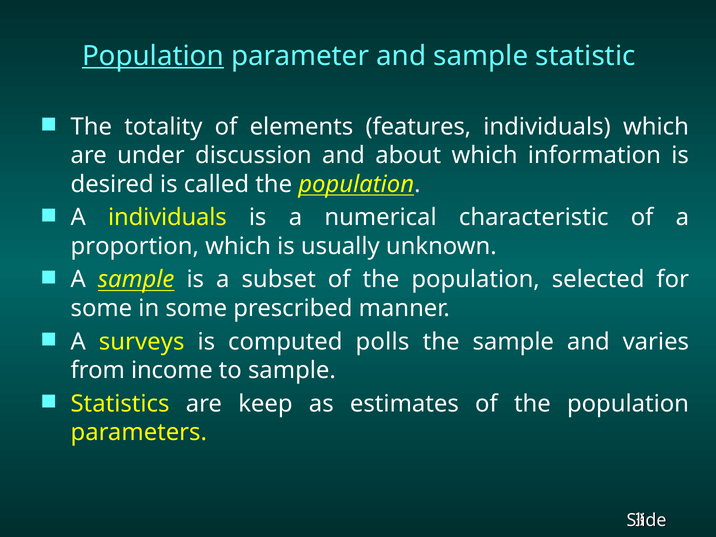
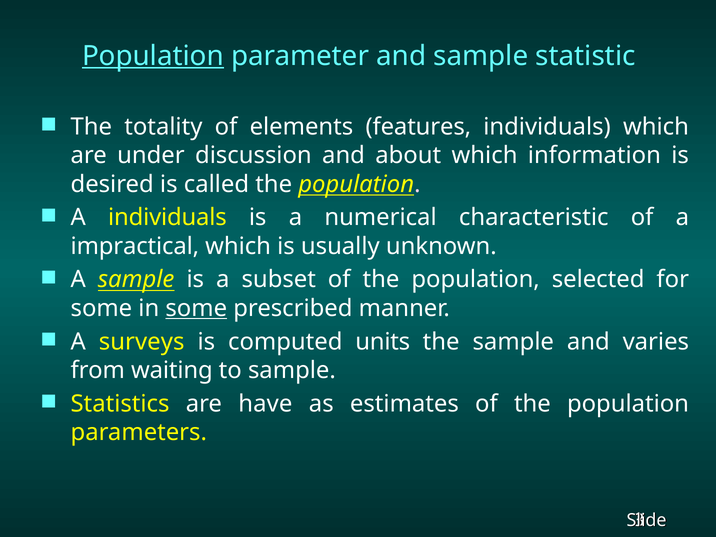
proportion: proportion -> impractical
some at (196, 308) underline: none -> present
polls: polls -> units
income: income -> waiting
keep: keep -> have
